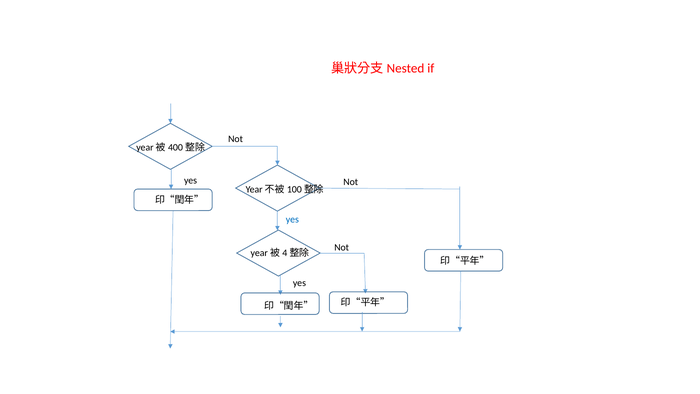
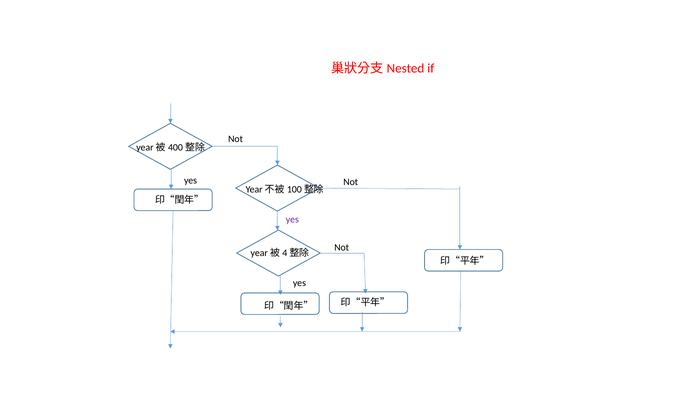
yes at (292, 220) colour: blue -> purple
